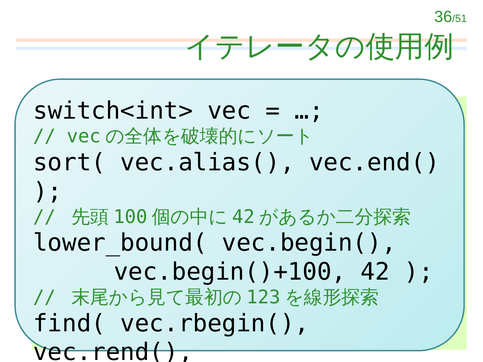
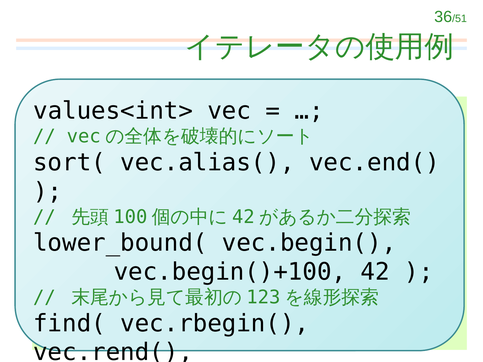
switch<int>: switch<int> -> values<int>
